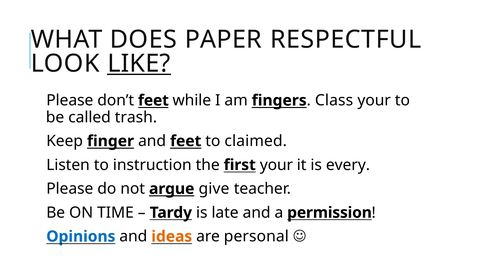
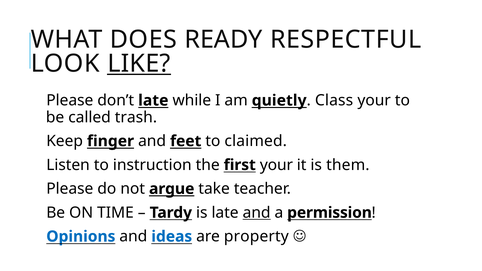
PAPER: PAPER -> READY
don’t feet: feet -> late
fingers: fingers -> quietly
every: every -> them
give: give -> take
and at (257, 213) underline: none -> present
ideas colour: orange -> blue
personal: personal -> property
